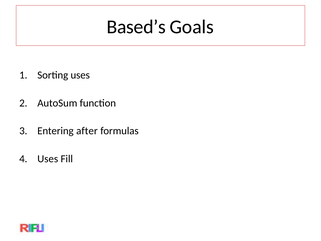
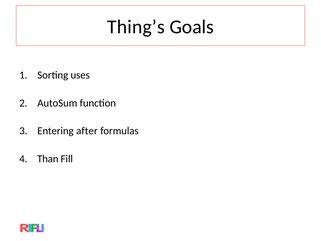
Based’s: Based’s -> Thing’s
Uses at (48, 159): Uses -> Than
